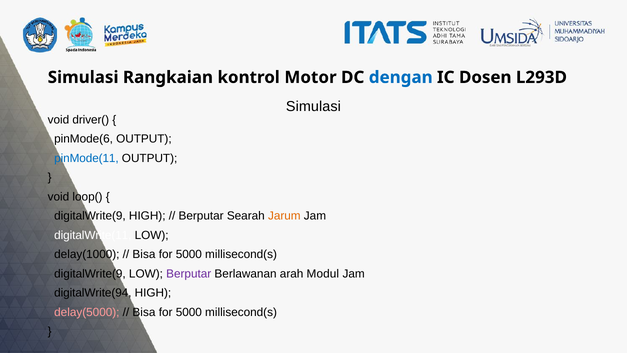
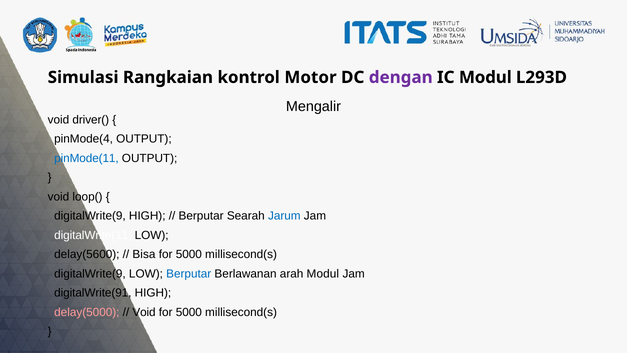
dengan colour: blue -> purple
IC Dosen: Dosen -> Modul
Simulasi at (313, 106): Simulasi -> Mengalir
pinMode(6: pinMode(6 -> pinMode(4
Jarum colour: orange -> blue
delay(1000: delay(1000 -> delay(5600
Berputar at (189, 274) colour: purple -> blue
digitalWrite(94: digitalWrite(94 -> digitalWrite(91
Bisa at (144, 312): Bisa -> Void
